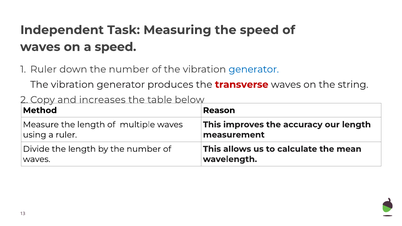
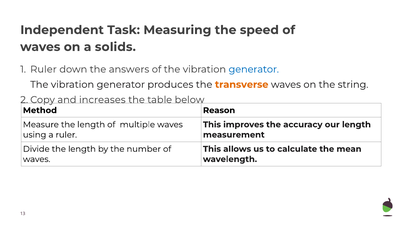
a speed: speed -> solids
down the number: number -> answers
transverse colour: red -> orange
